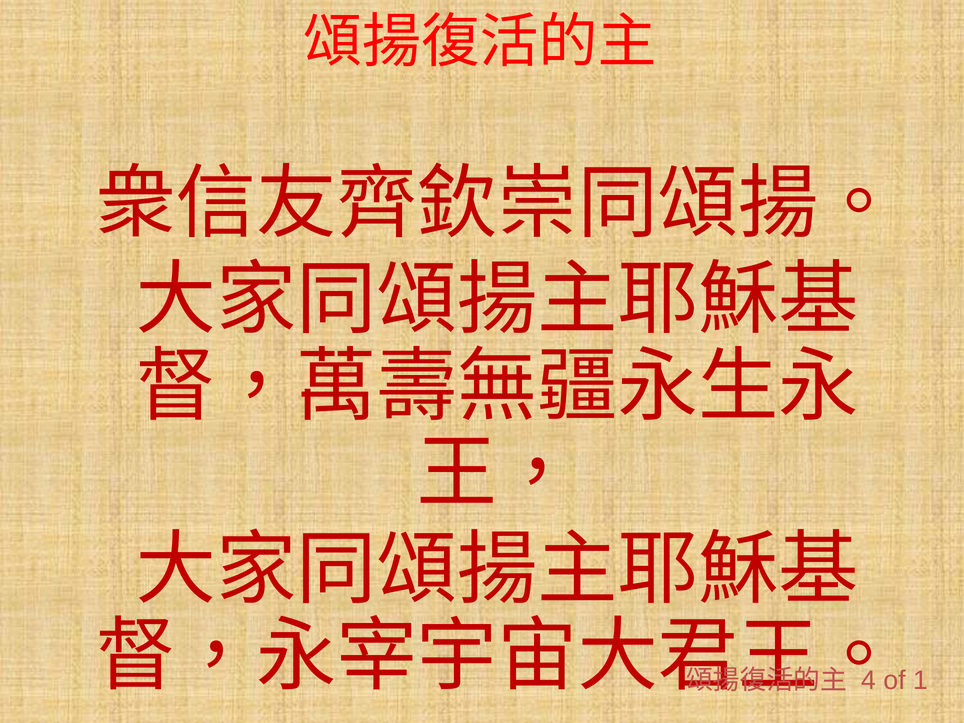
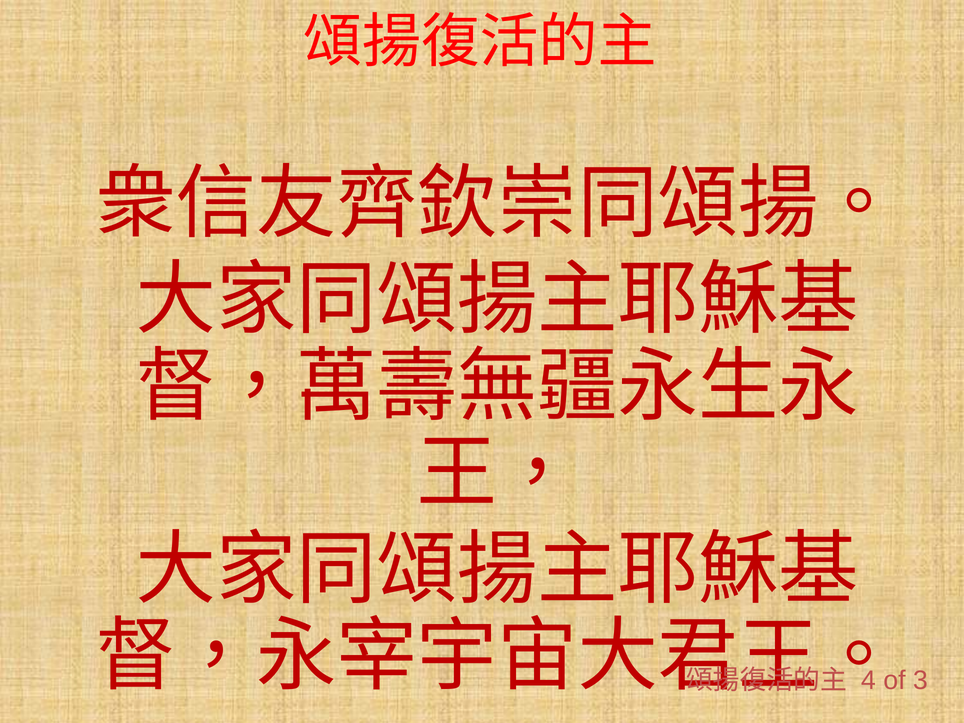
1: 1 -> 3
